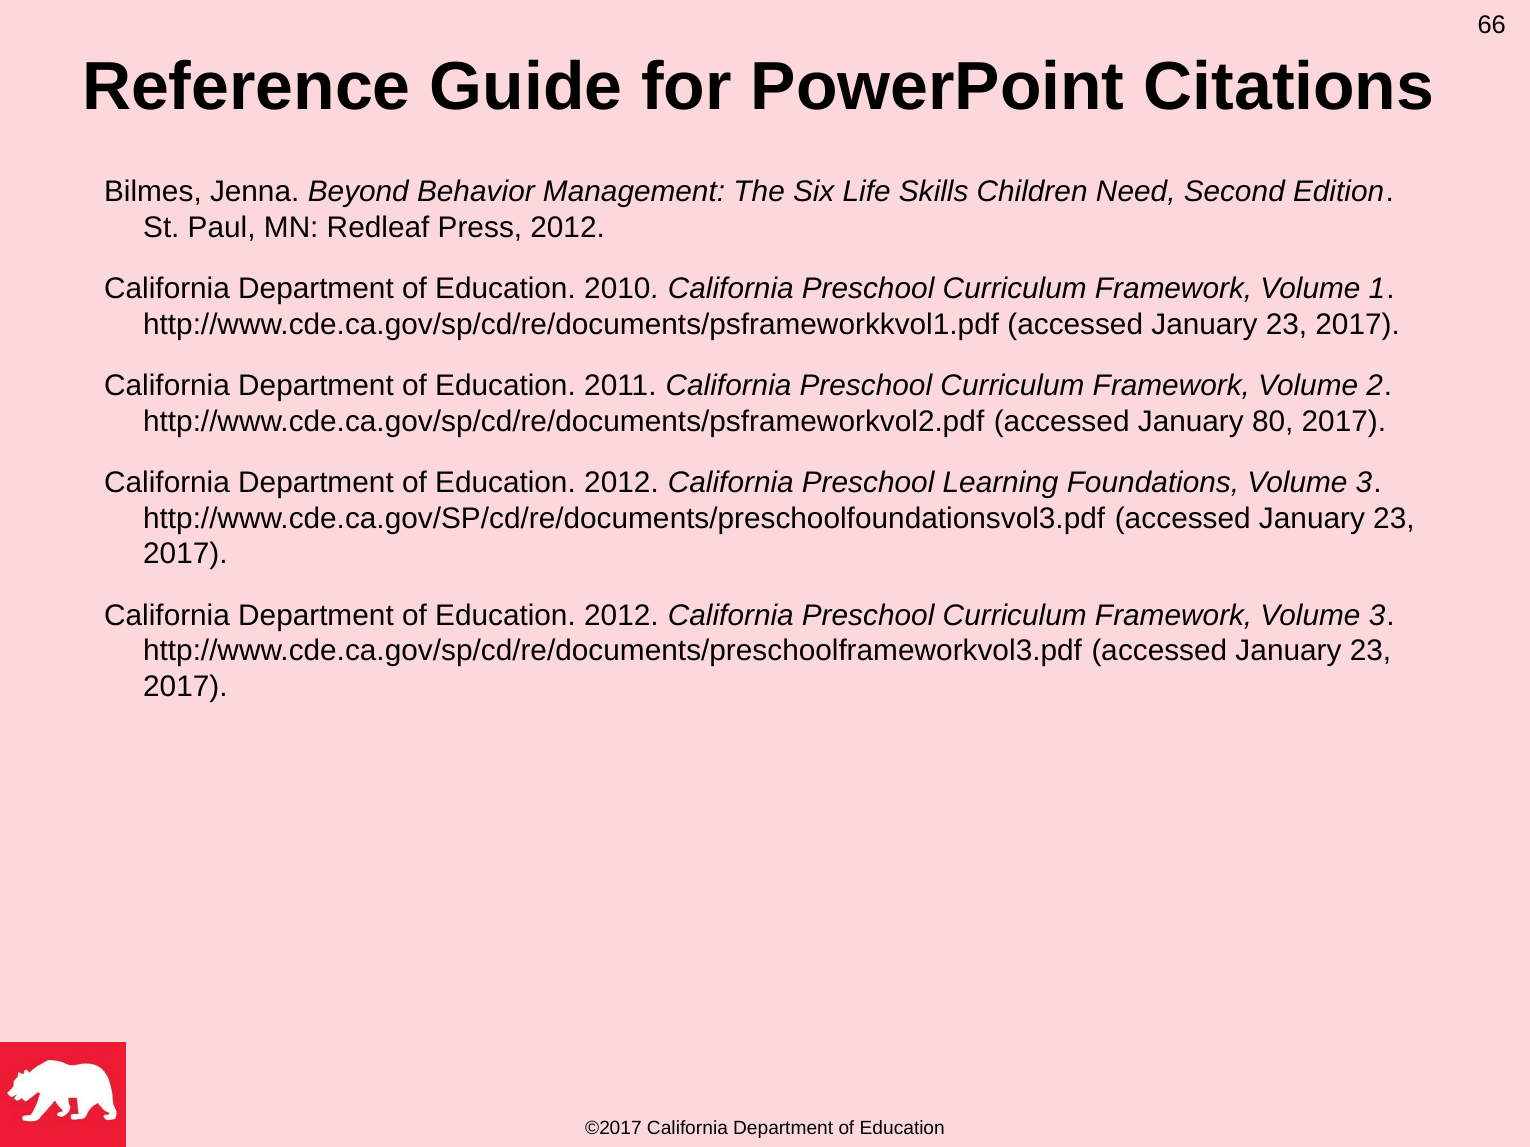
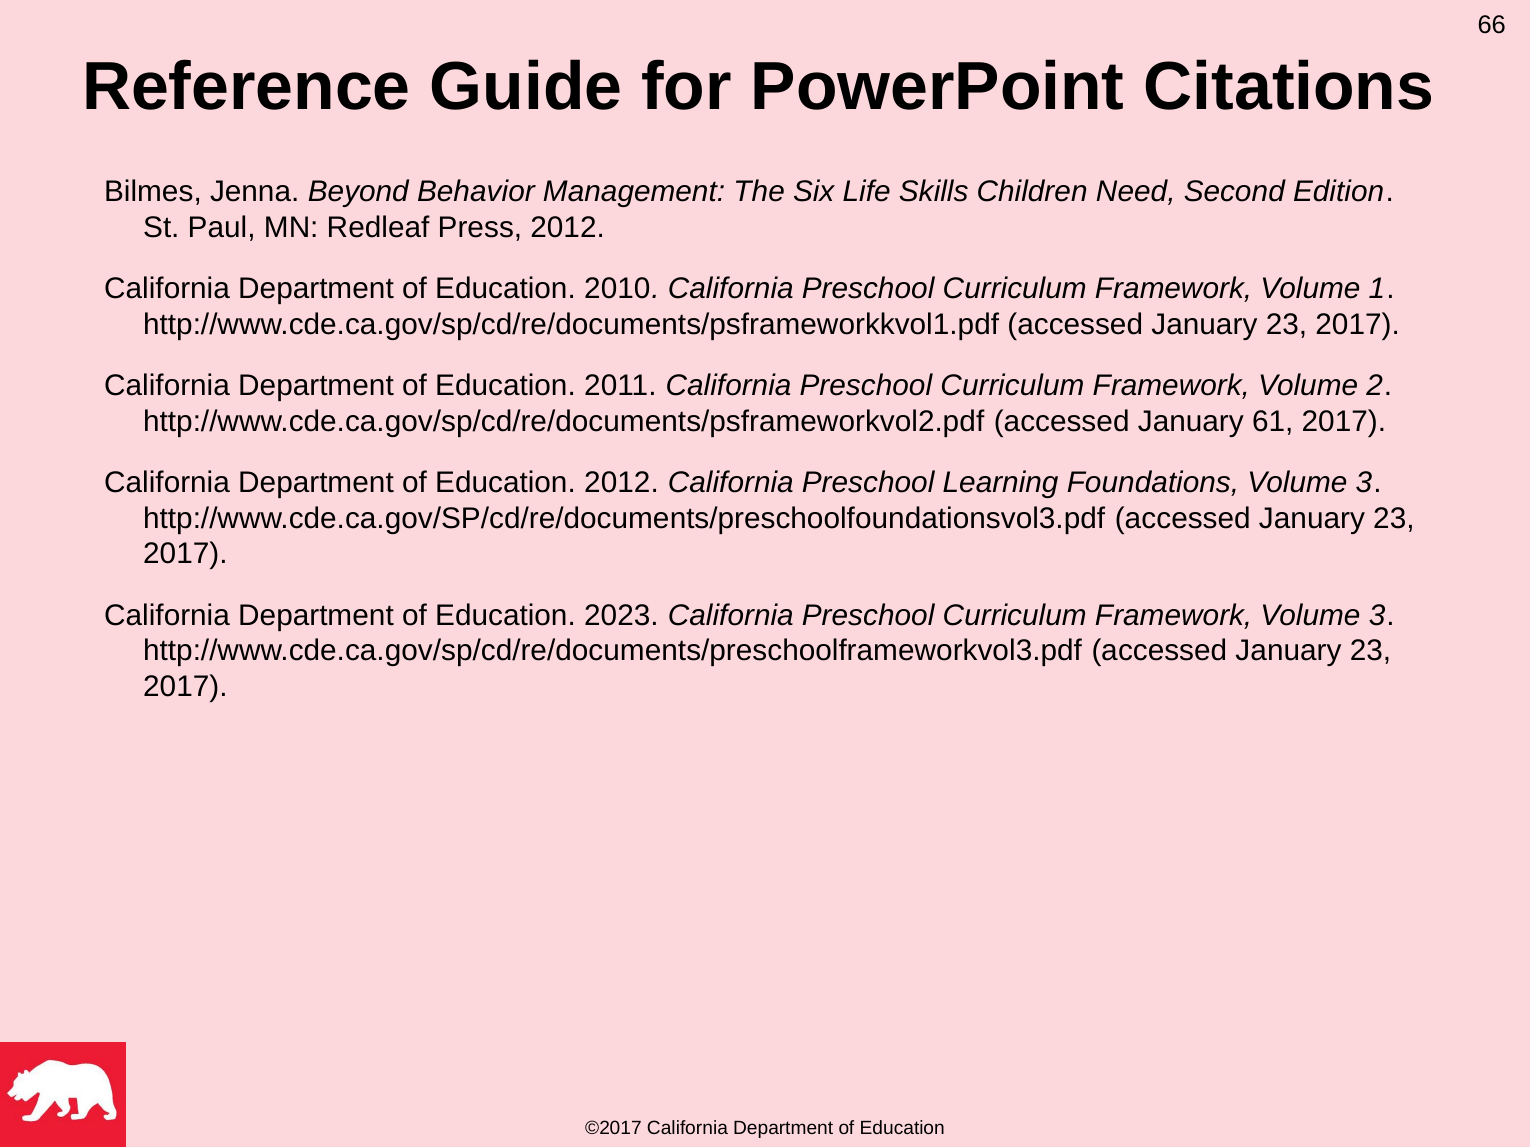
80: 80 -> 61
2012 at (621, 616): 2012 -> 2023
